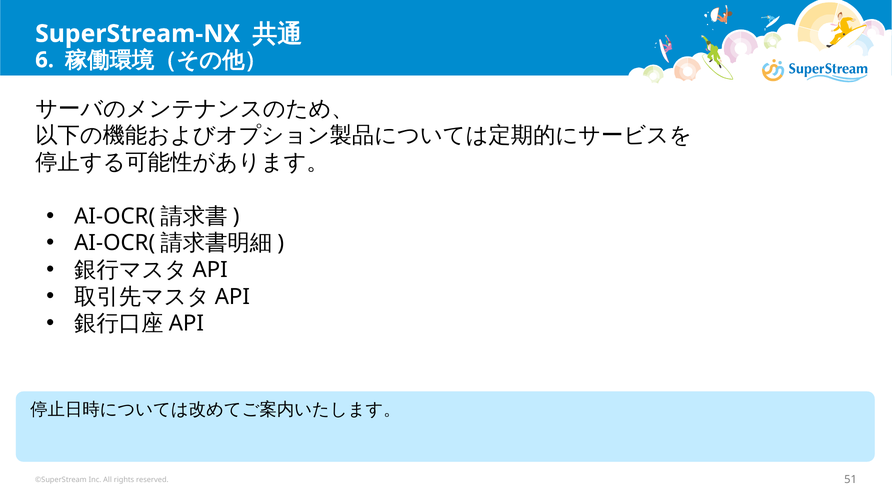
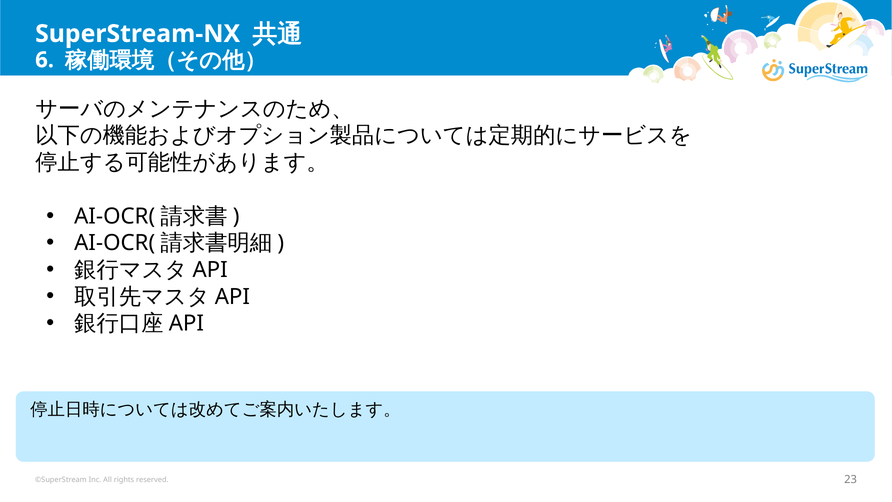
51: 51 -> 23
